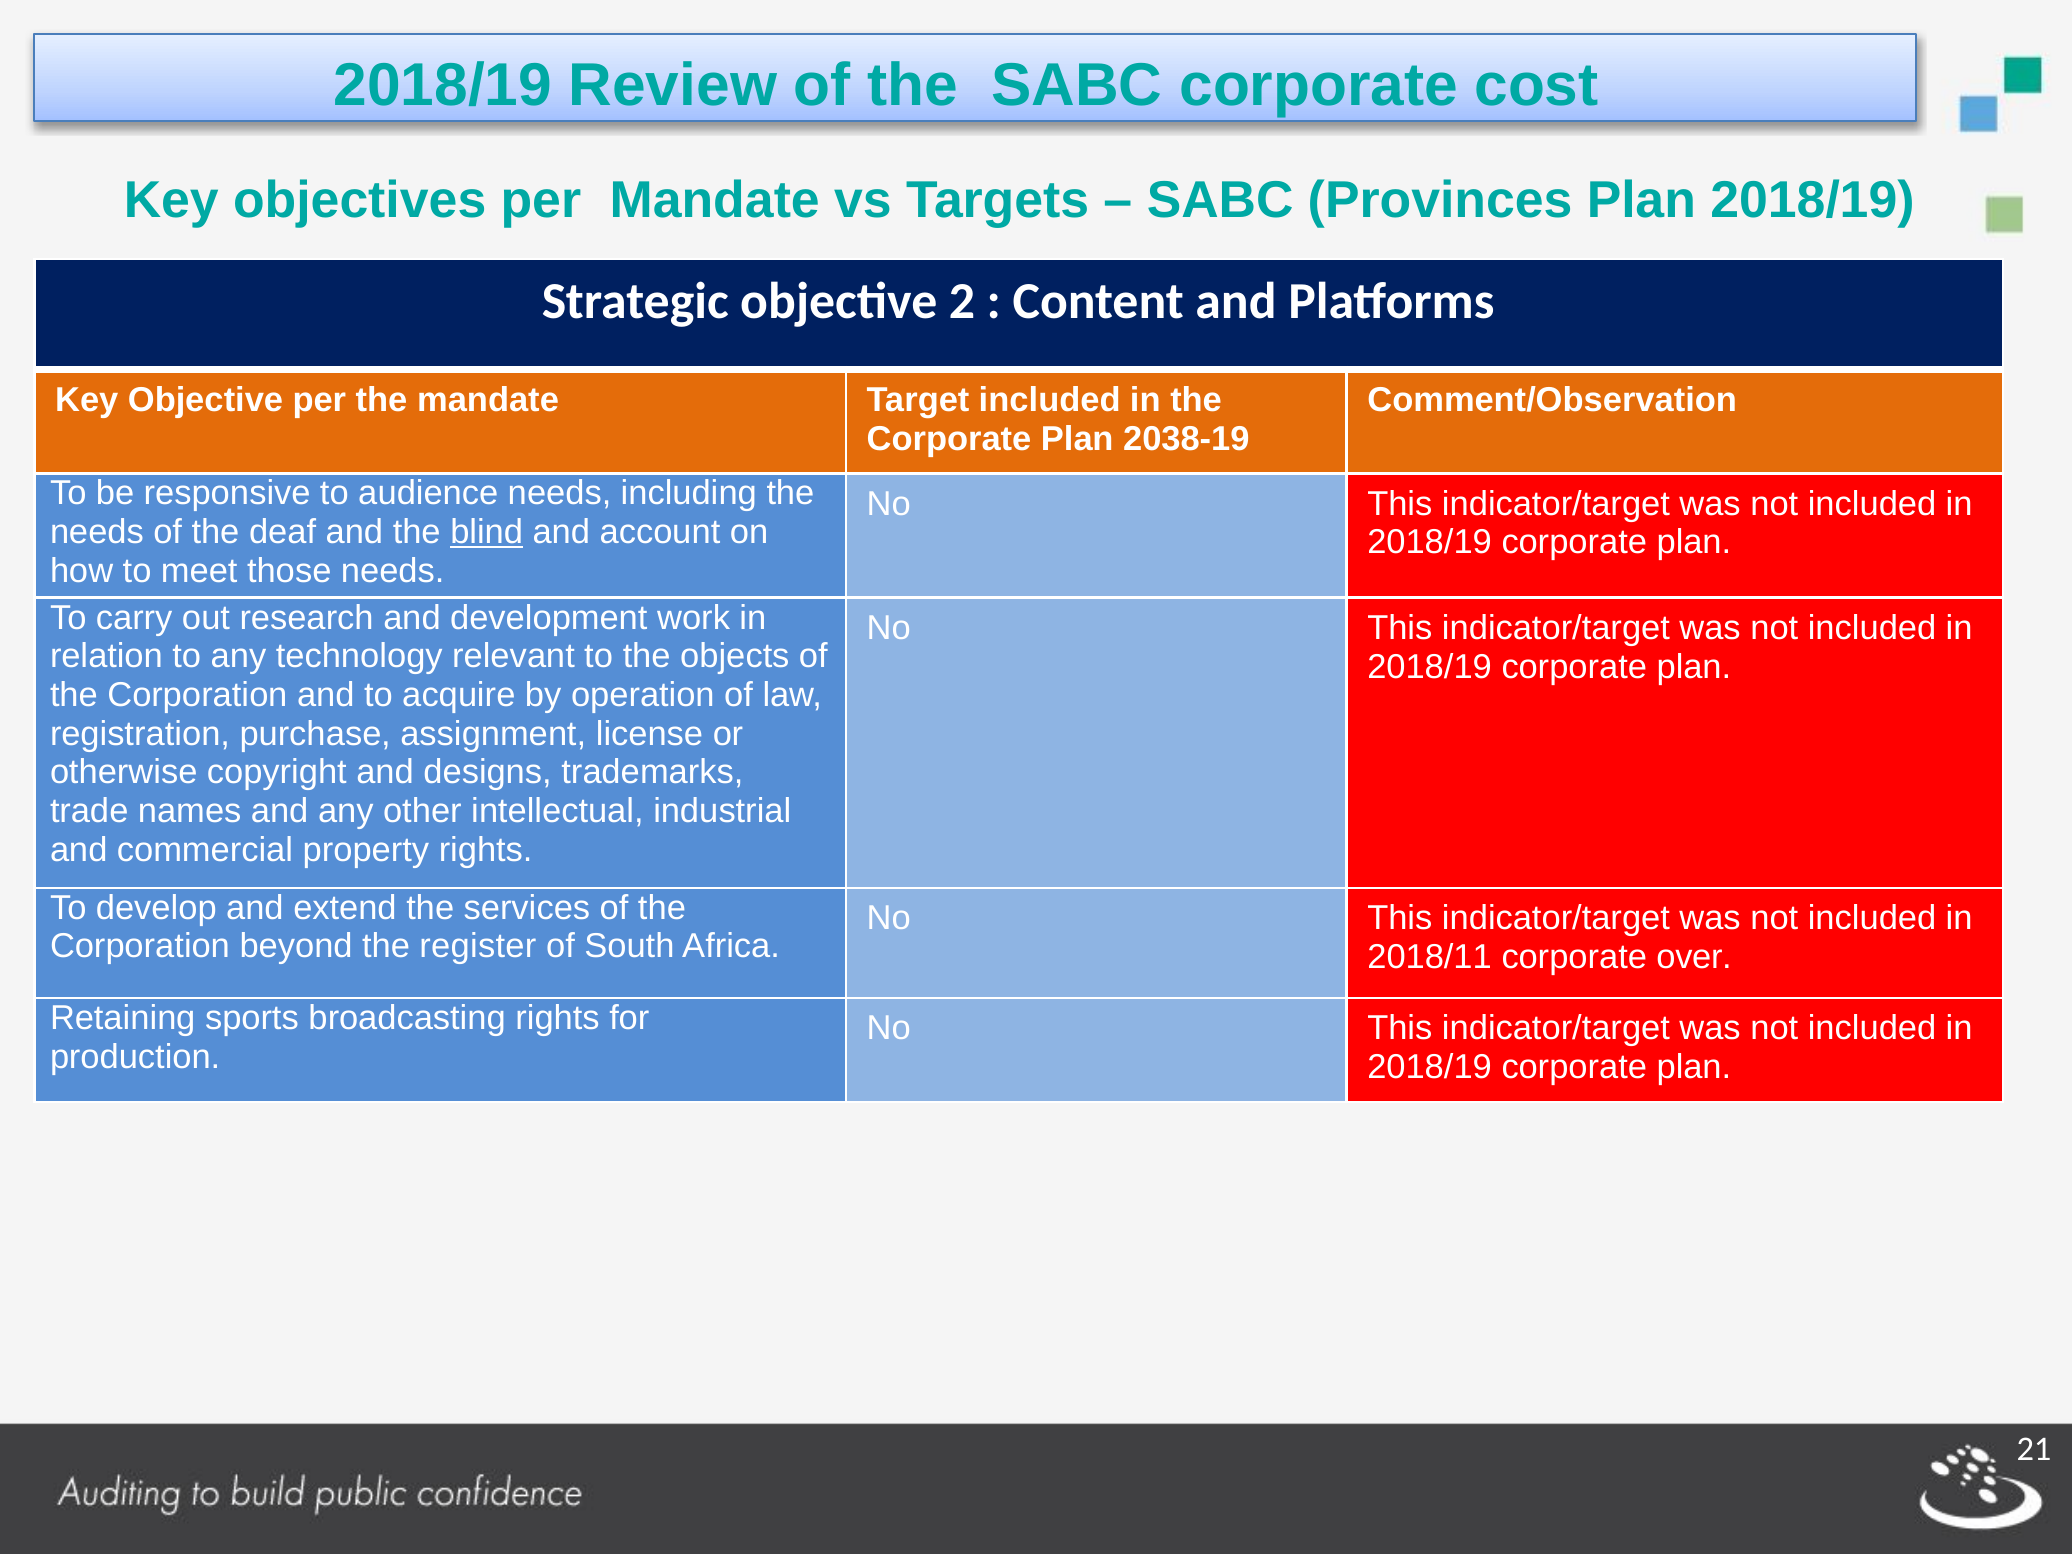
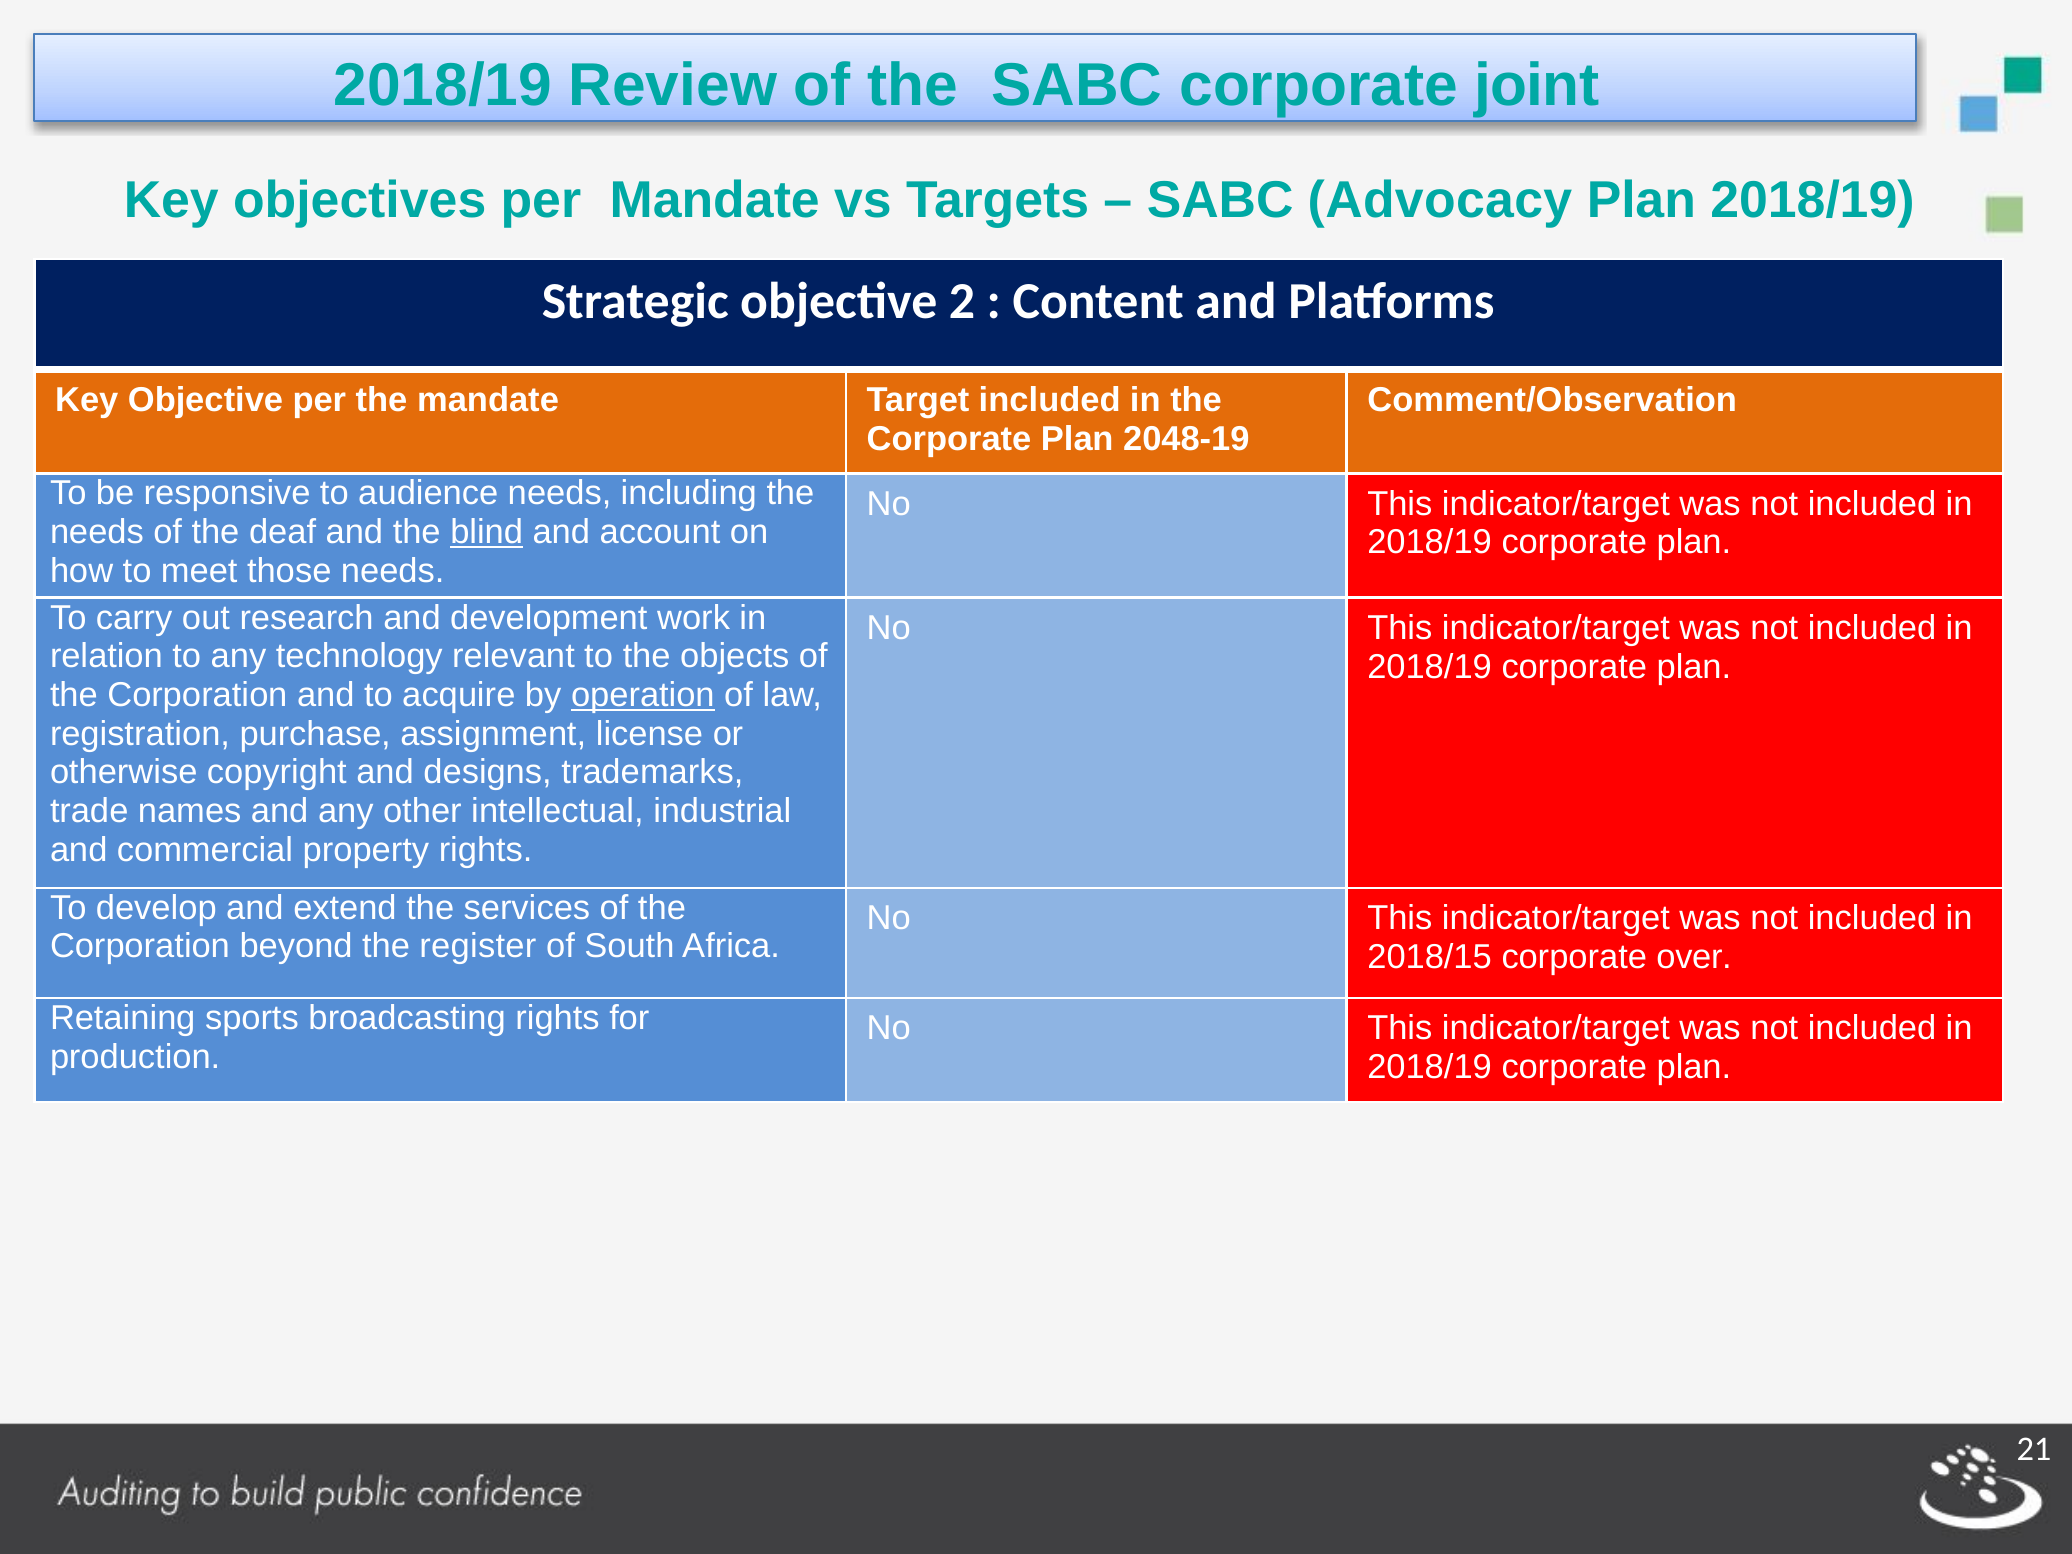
cost: cost -> joint
Provinces: Provinces -> Advocacy
2038-19: 2038-19 -> 2048-19
operation underline: none -> present
2018/11: 2018/11 -> 2018/15
